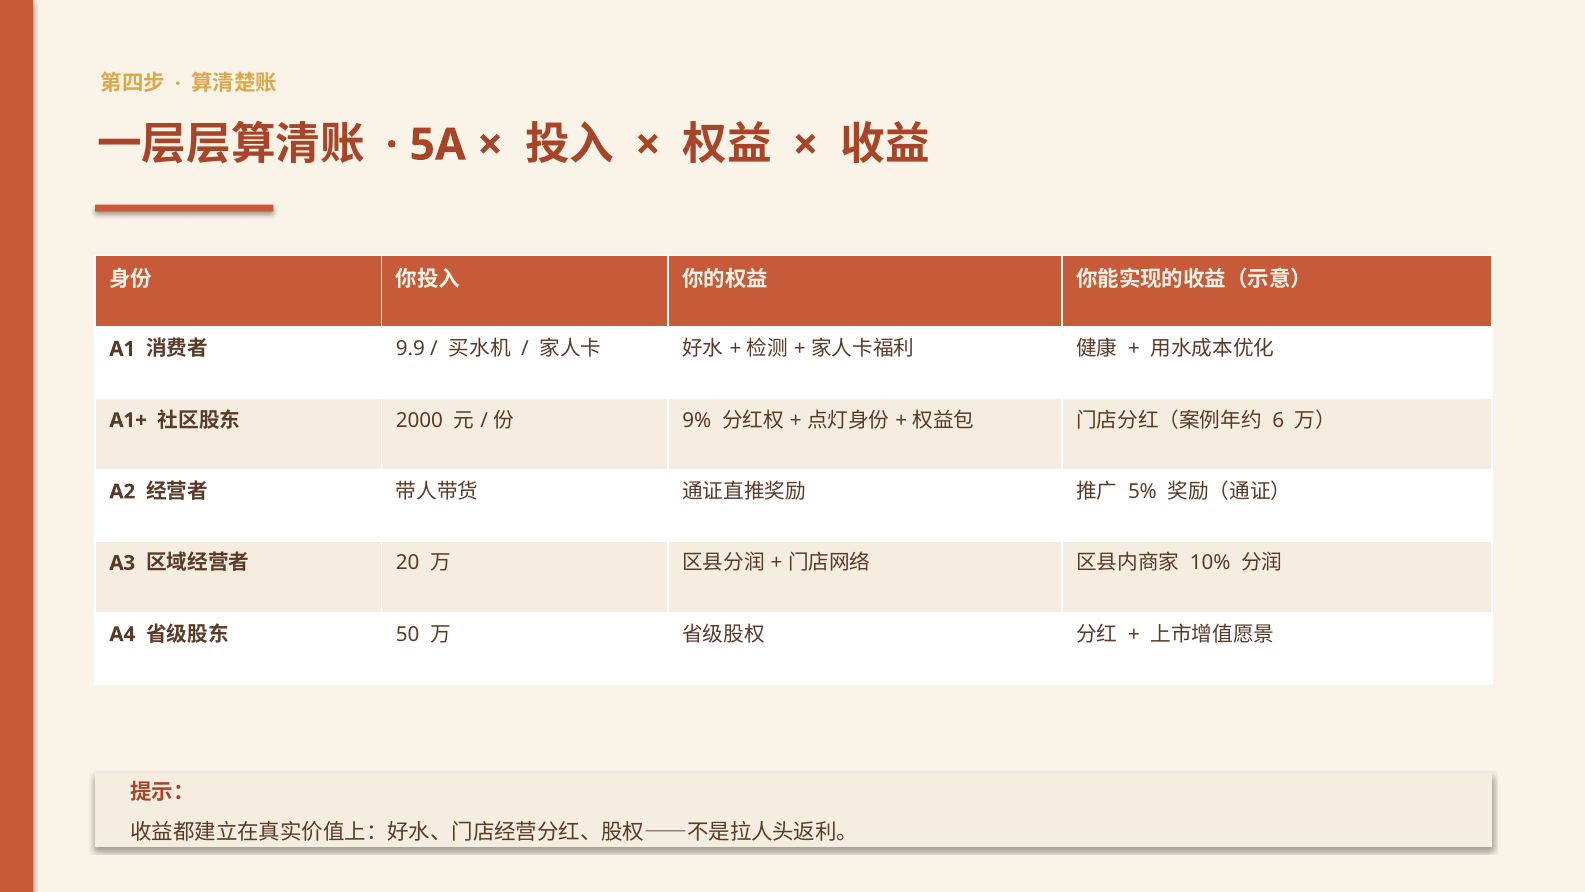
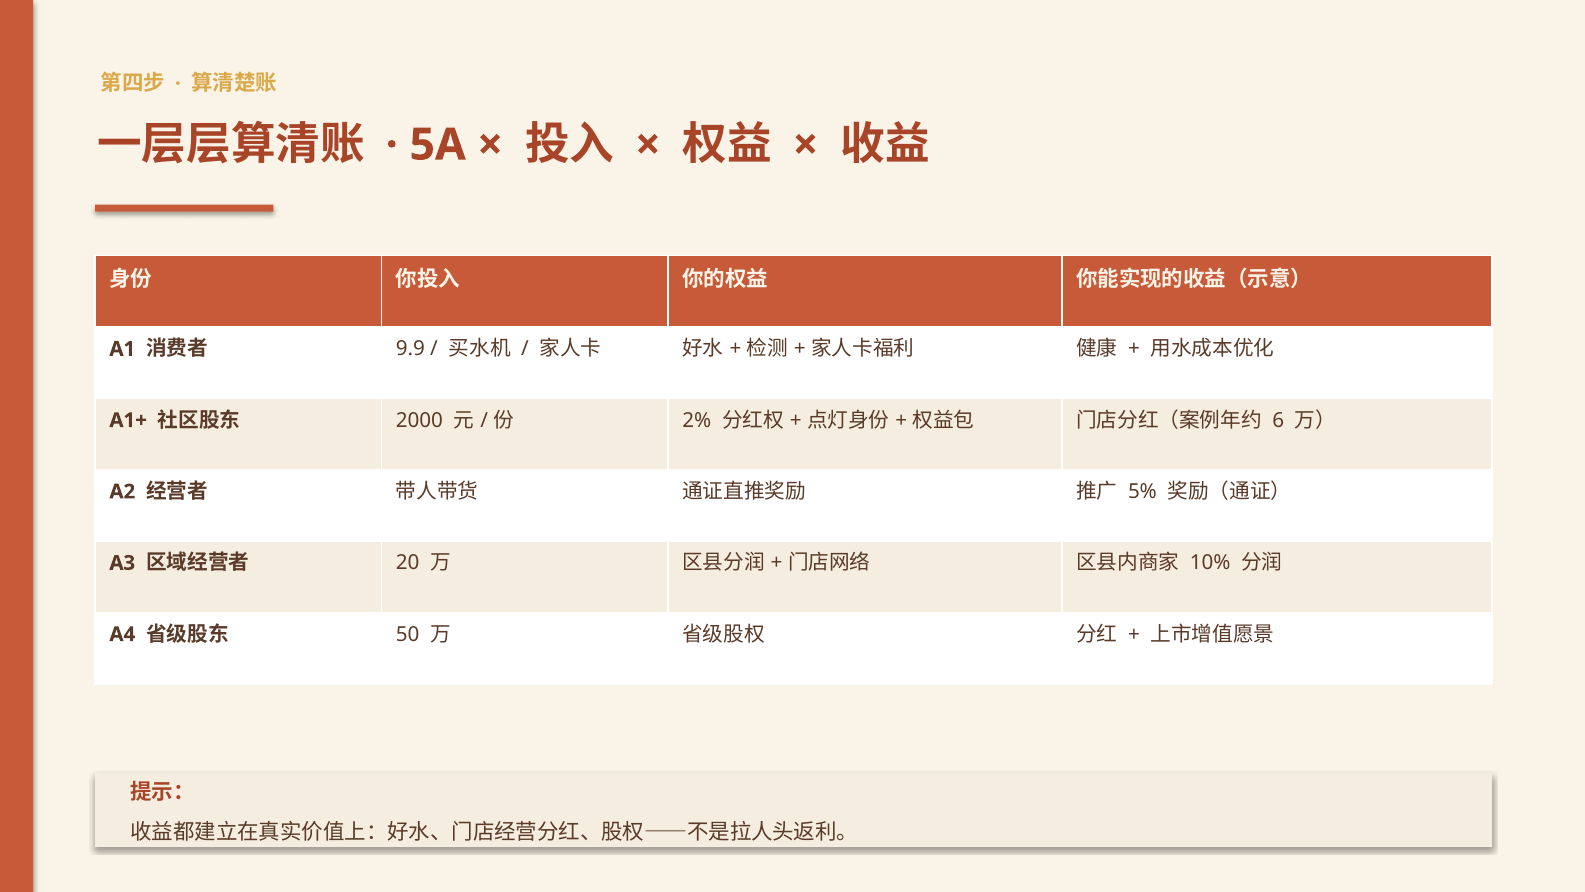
9%: 9% -> 2%
